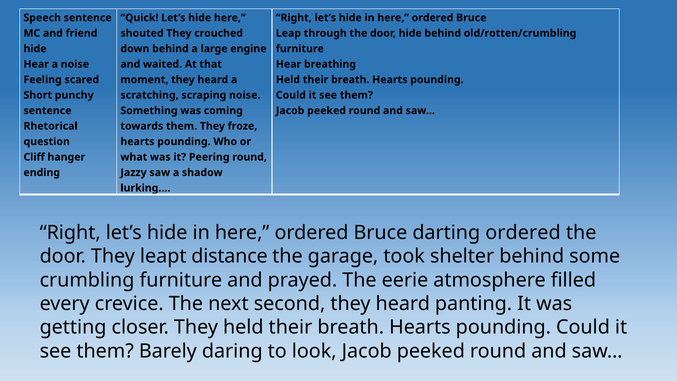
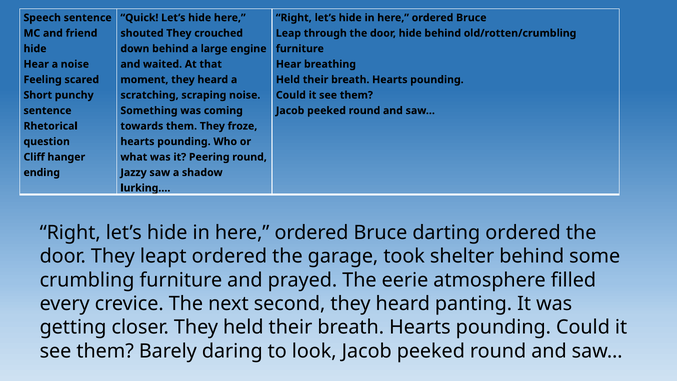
leapt distance: distance -> ordered
